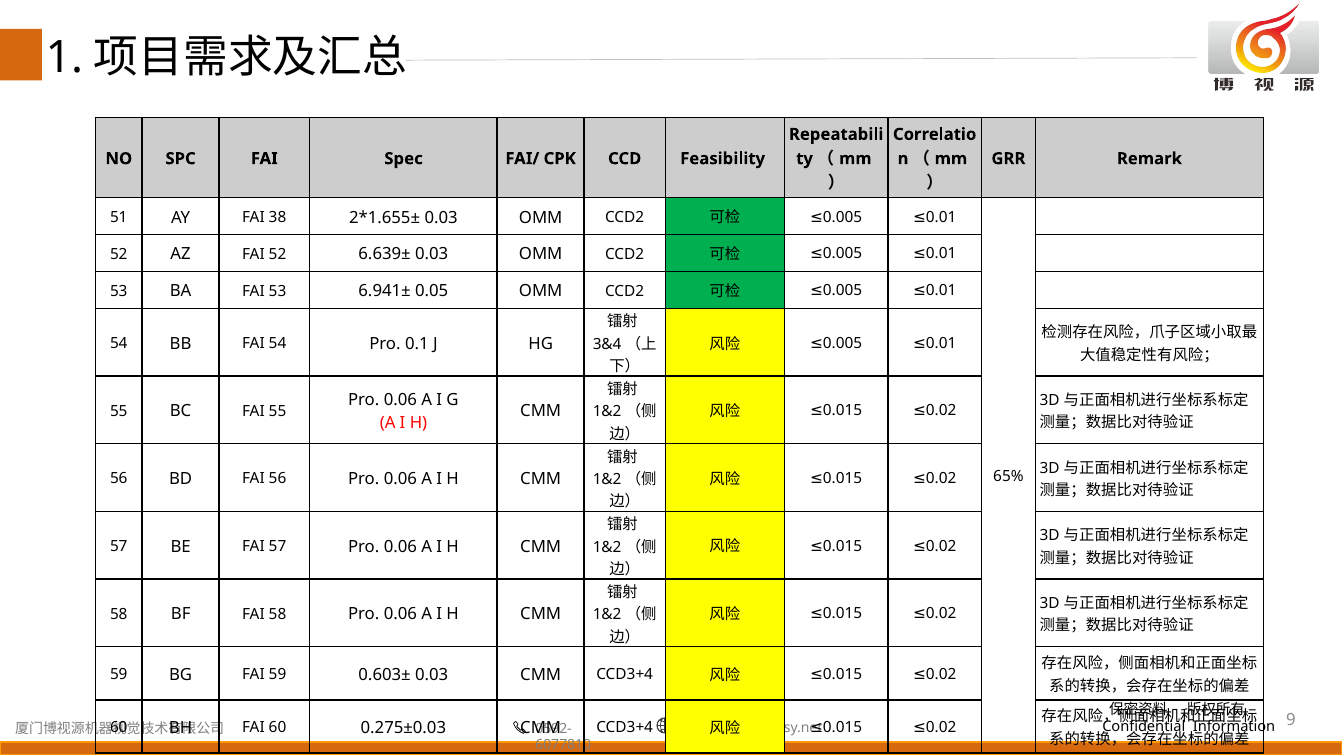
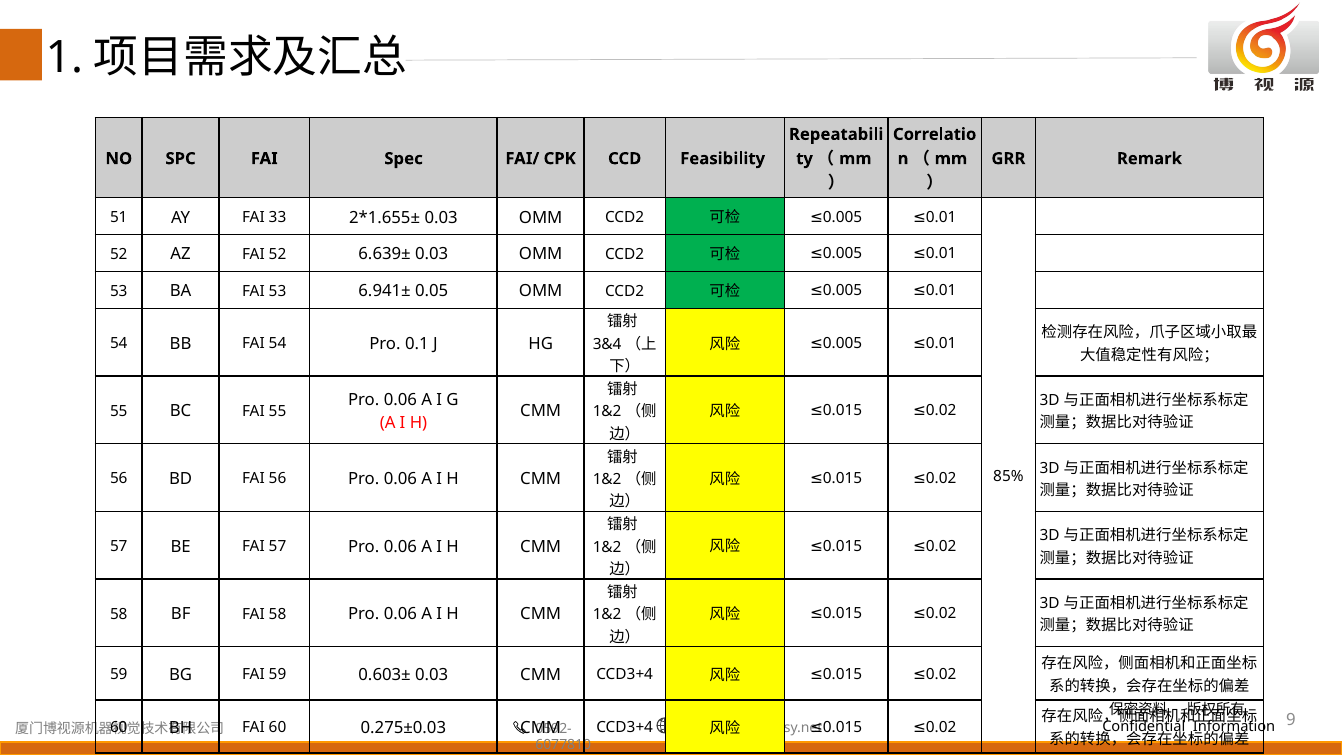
38: 38 -> 33
65%: 65% -> 85%
